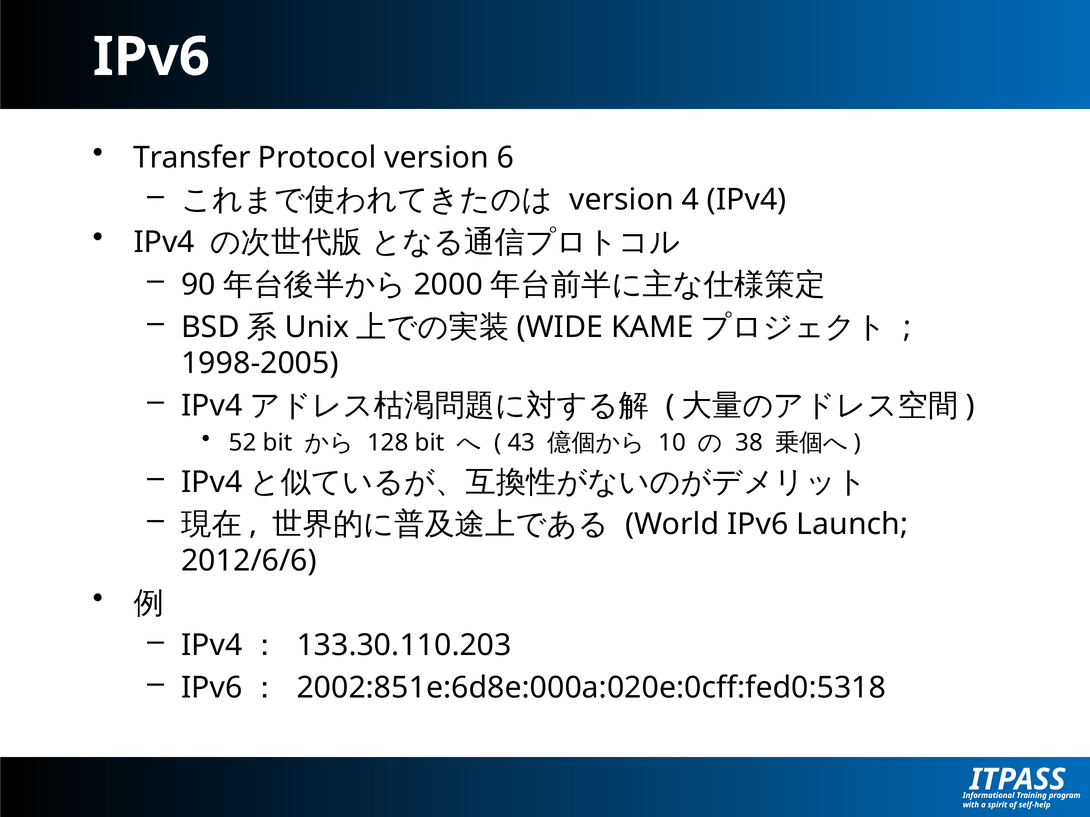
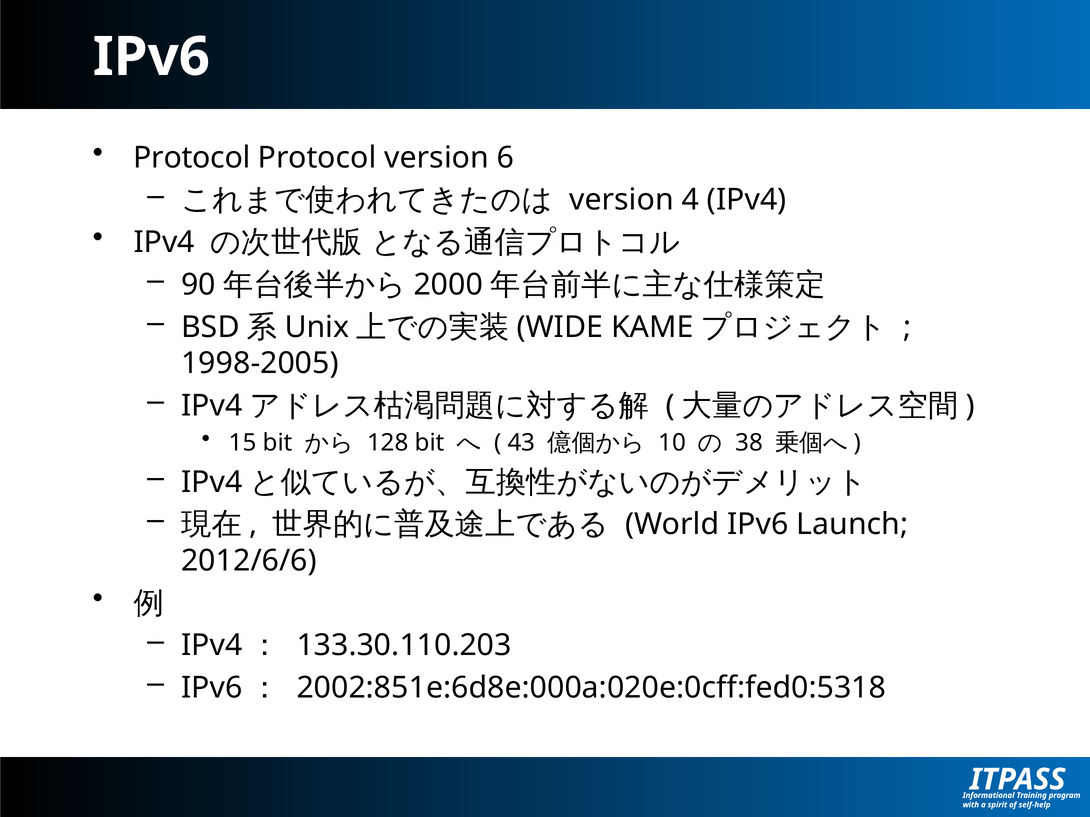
Transfer at (192, 158): Transfer -> Protocol
52: 52 -> 15
